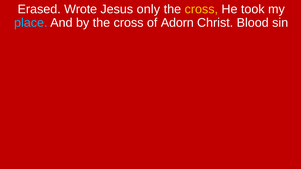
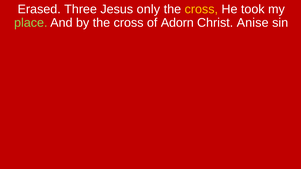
Wrote: Wrote -> Three
place colour: light blue -> light green
Blood: Blood -> Anise
